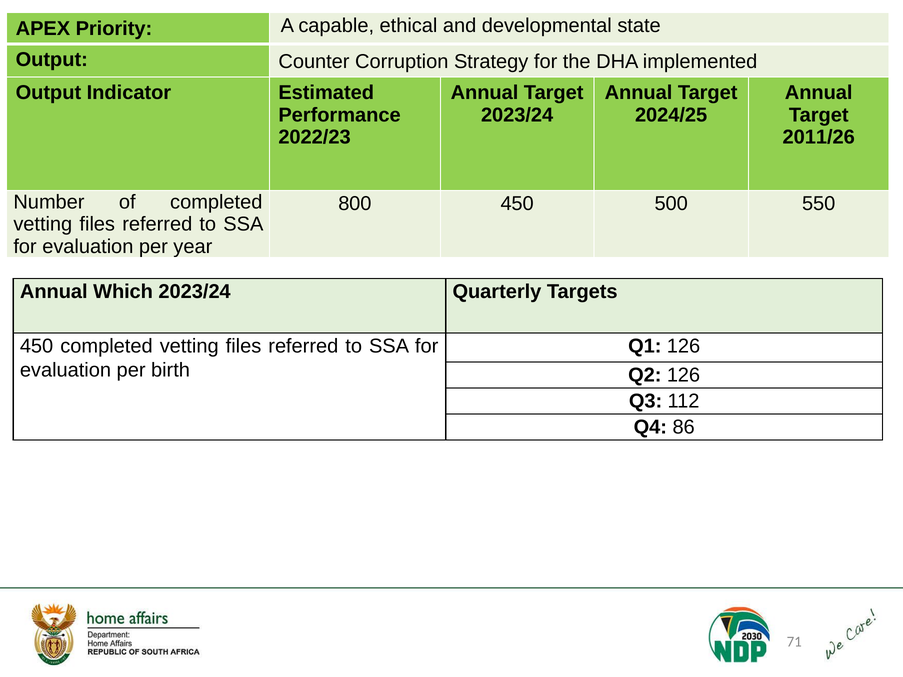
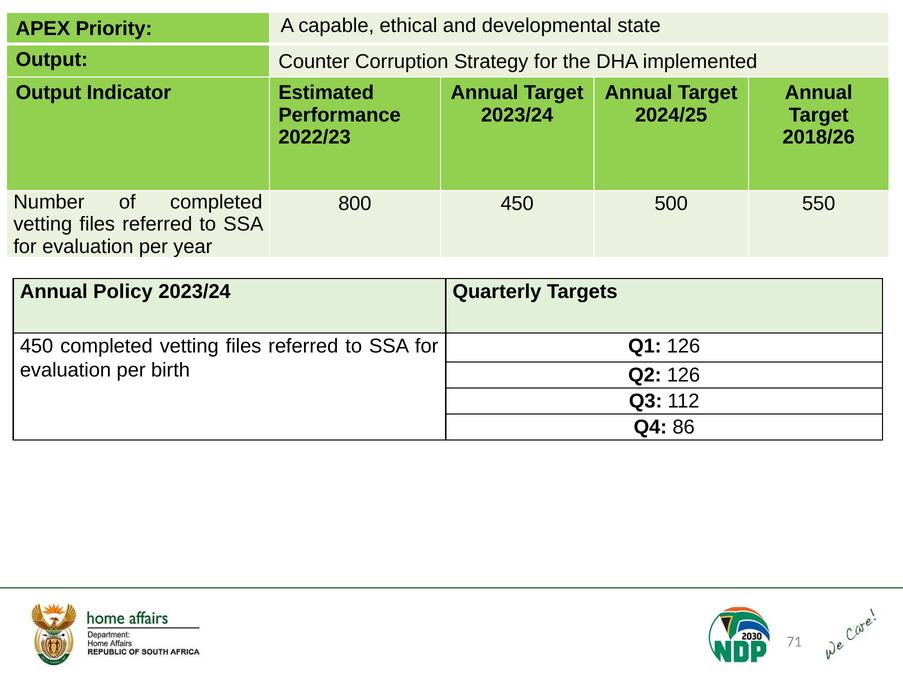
2011/26: 2011/26 -> 2018/26
Which: Which -> Policy
